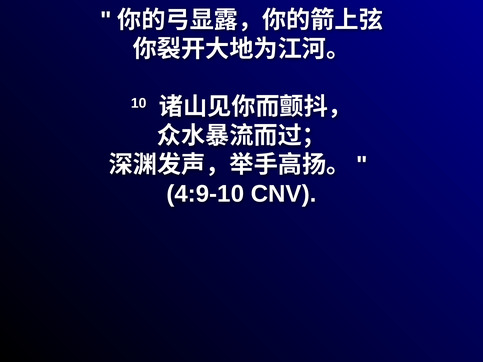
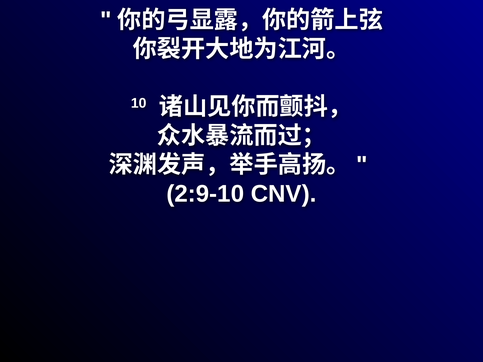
4:9-10: 4:9-10 -> 2:9-10
